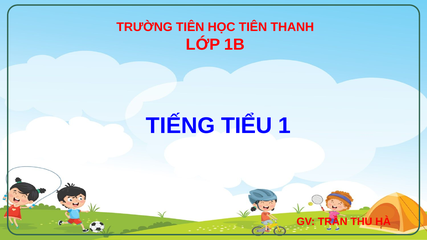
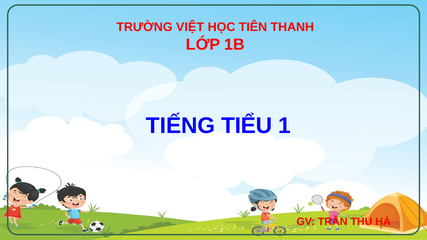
TRƯỜNG TIÊN: TIÊN -> VIỆT
